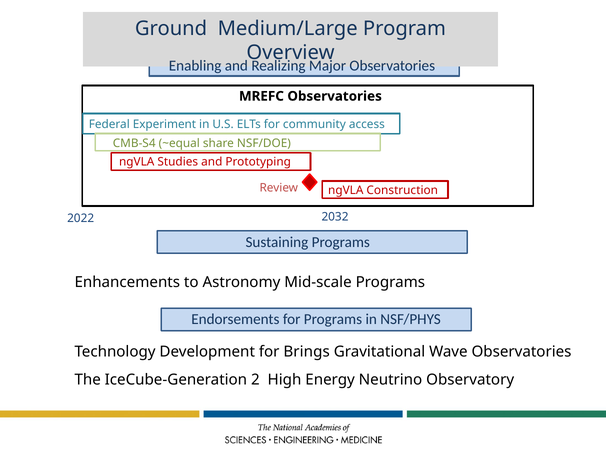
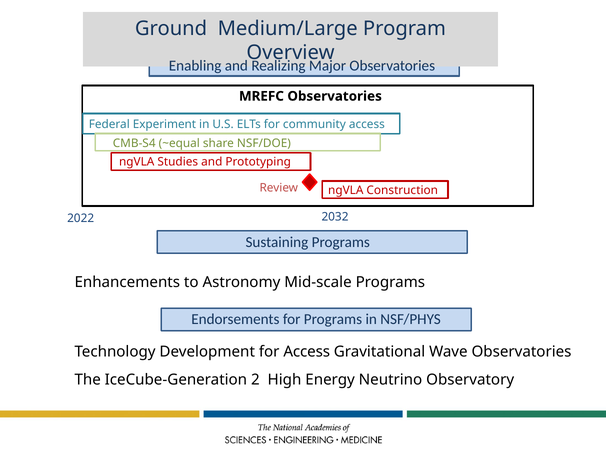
for Brings: Brings -> Access
